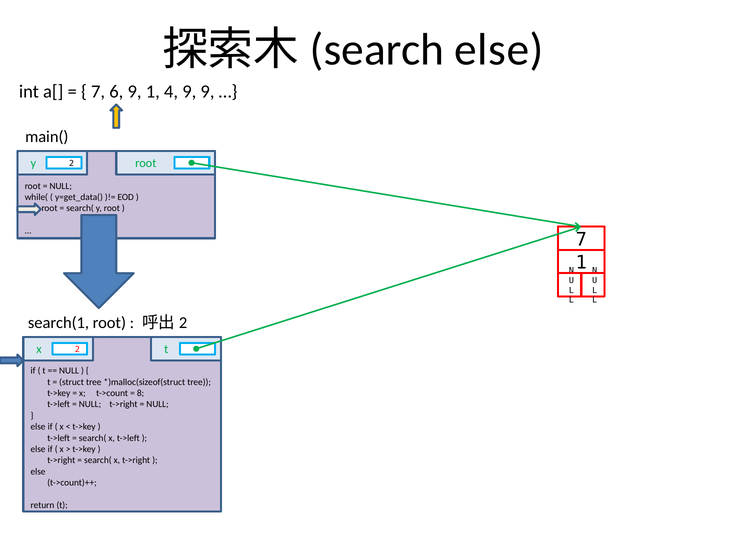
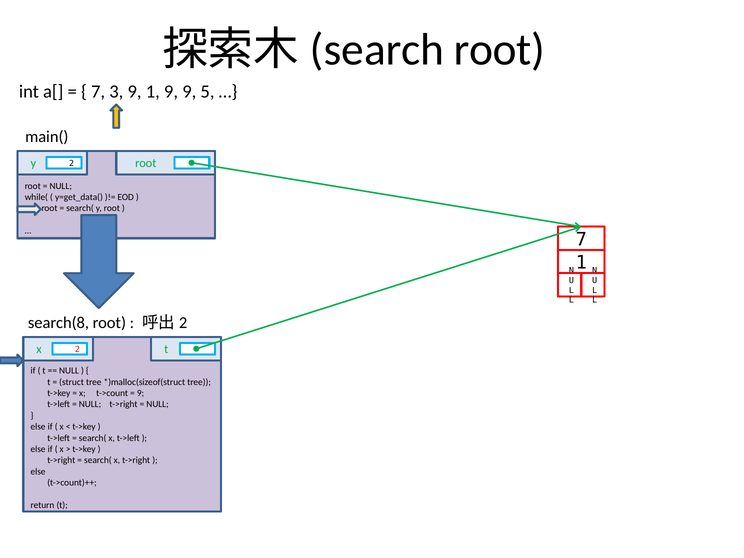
else at (499, 50): else -> root
6: 6 -> 3
1 4: 4 -> 9
9 9: 9 -> 5
search(1: search(1 -> search(8
8 at (140, 393): 8 -> 9
